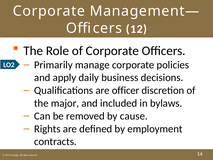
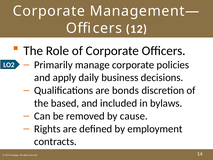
officer: officer -> bonds
major: major -> based
